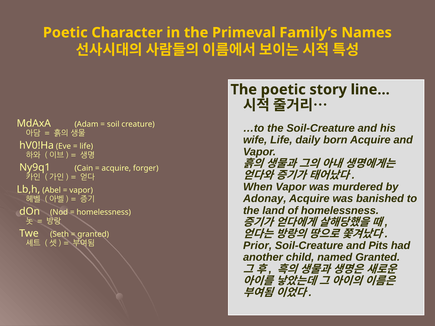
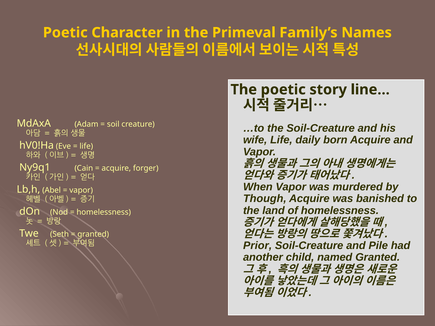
Adonay: Adonay -> Though
Pits: Pits -> Pile
